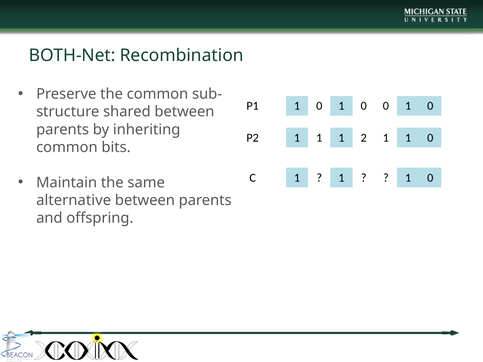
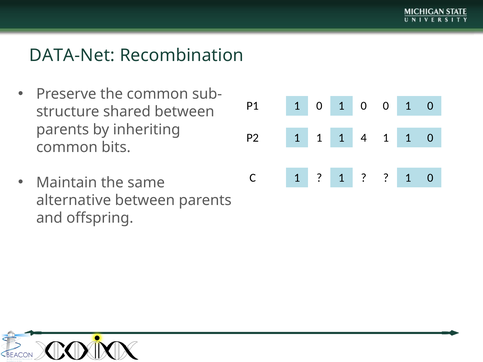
BOTH-Net: BOTH-Net -> DATA-Net
2: 2 -> 4
